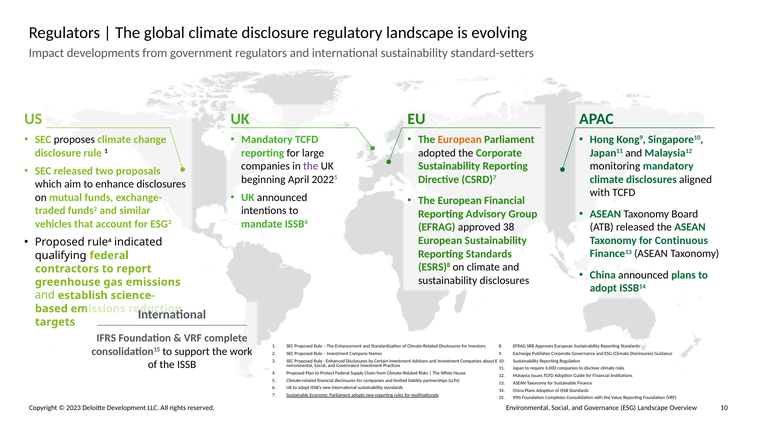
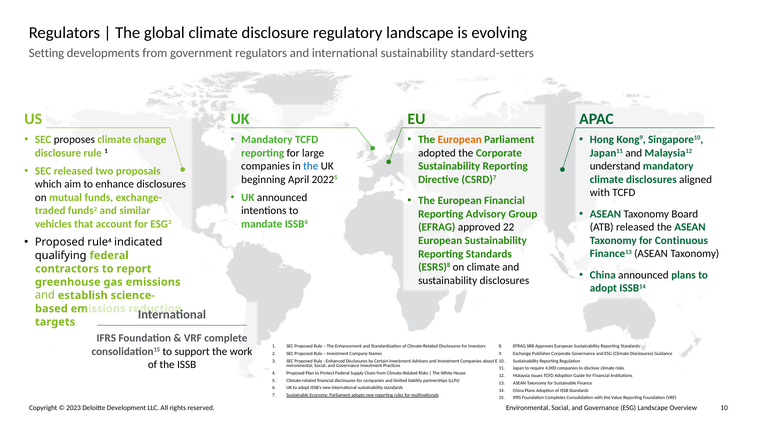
Impact: Impact -> Setting
the at (311, 166) colour: purple -> blue
monitoring: monitoring -> understand
38: 38 -> 22
